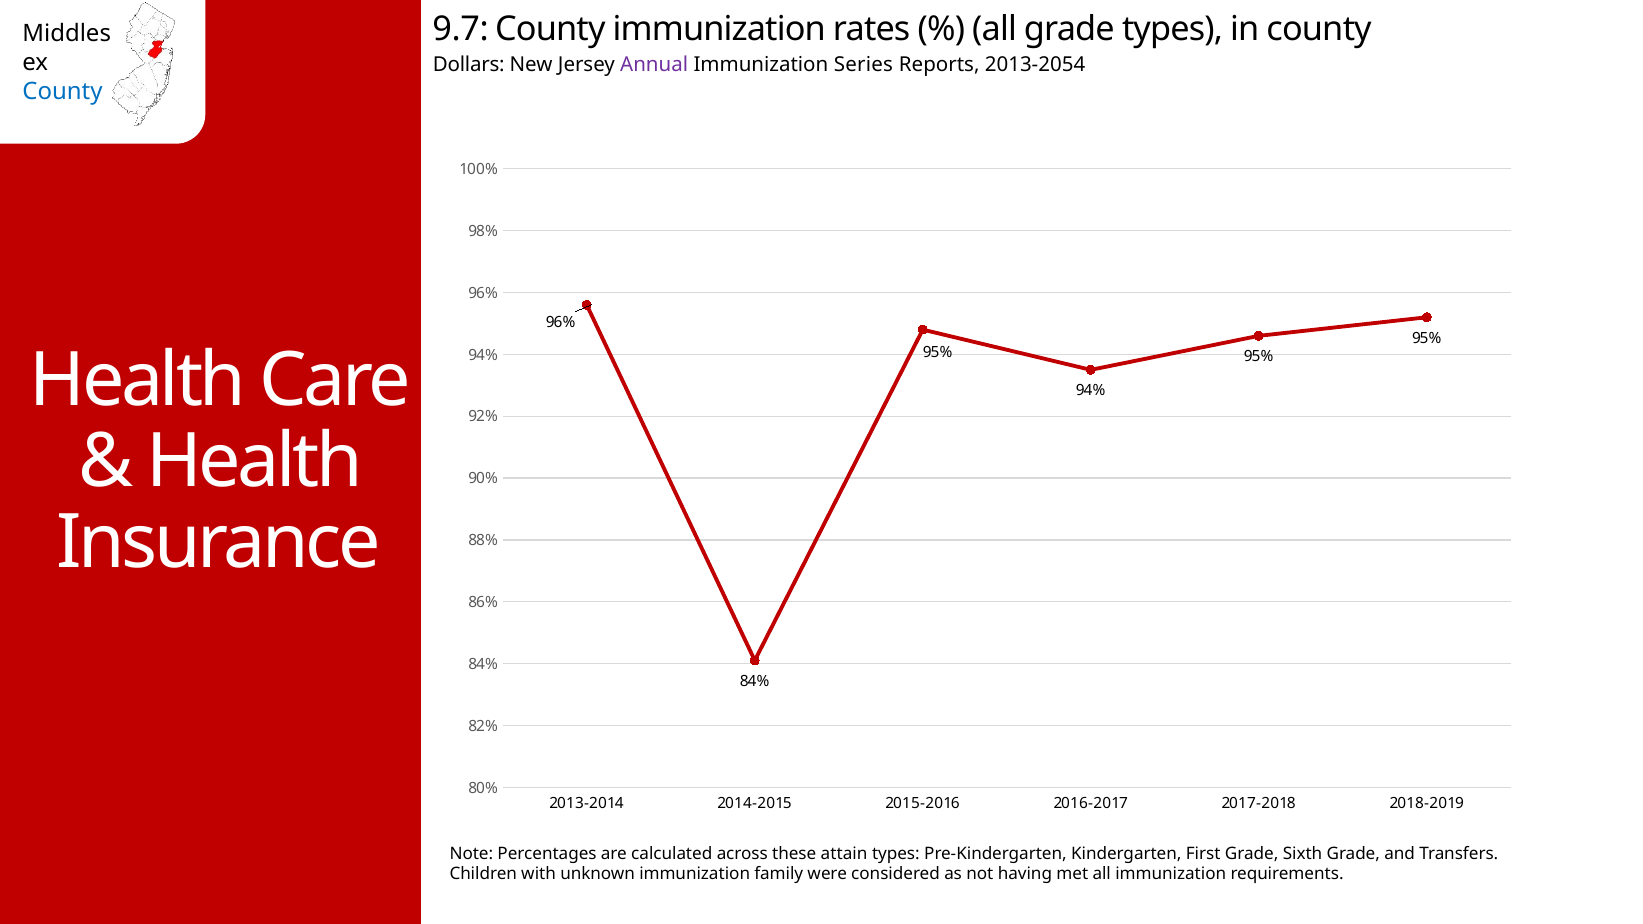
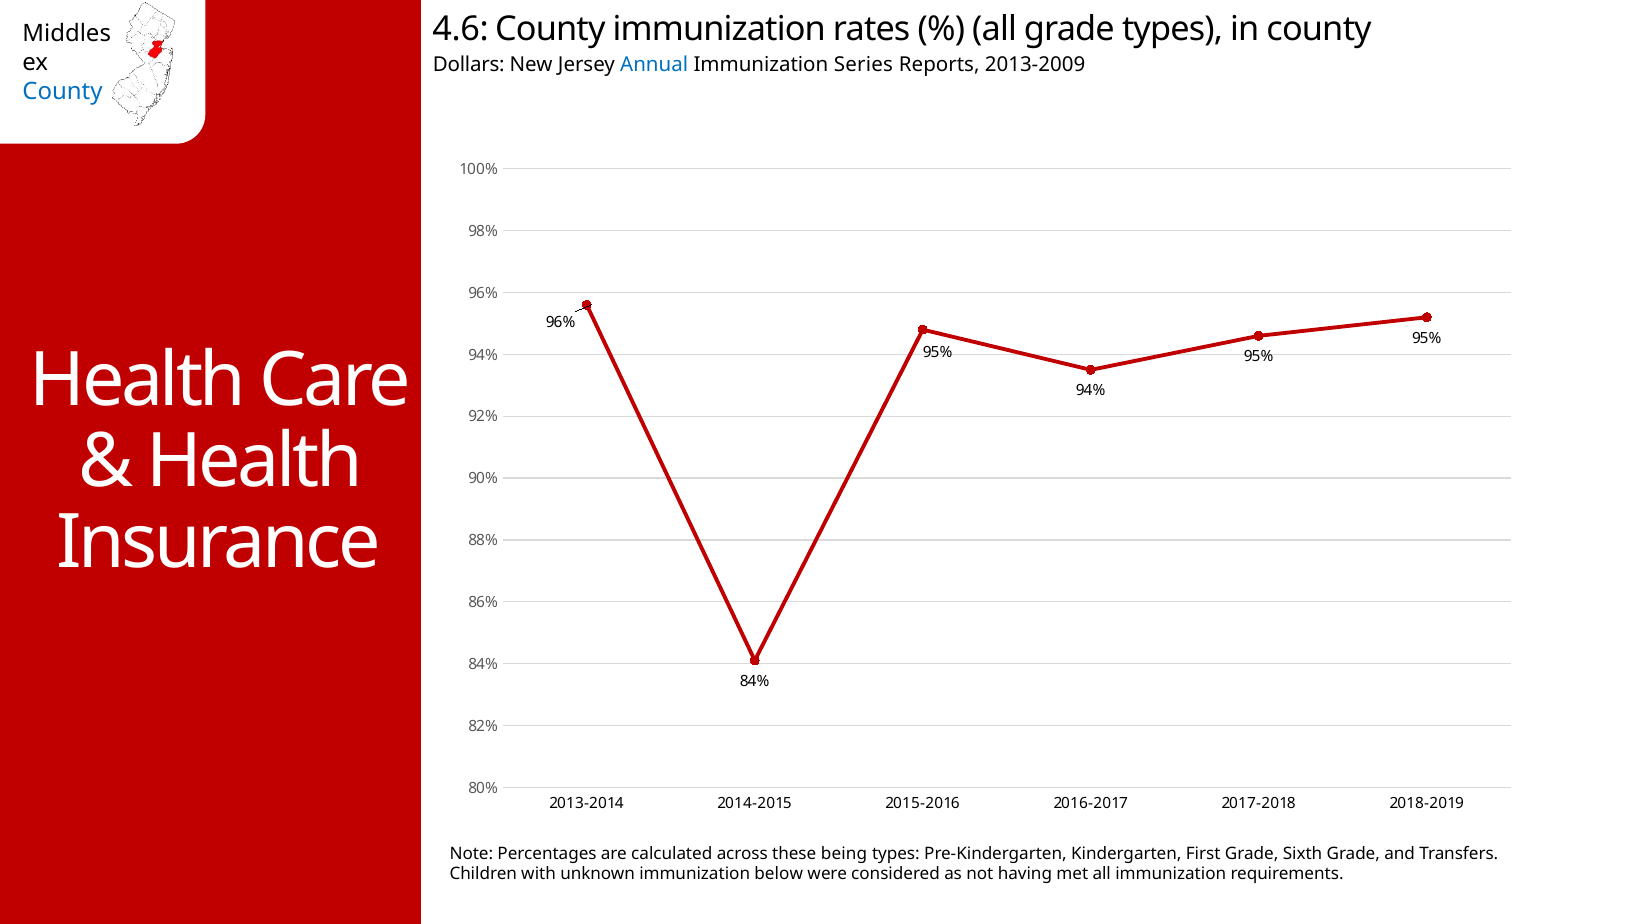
9.7: 9.7 -> 4.6
Annual colour: purple -> blue
2013-2054: 2013-2054 -> 2013-2009
attain: attain -> being
family: family -> below
